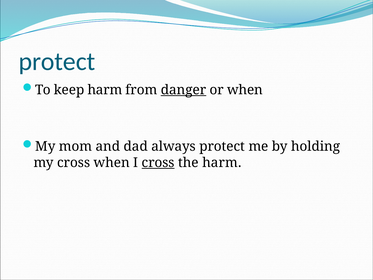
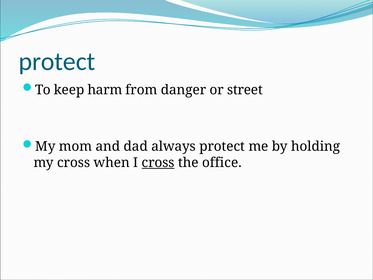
danger underline: present -> none
or when: when -> street
the harm: harm -> office
